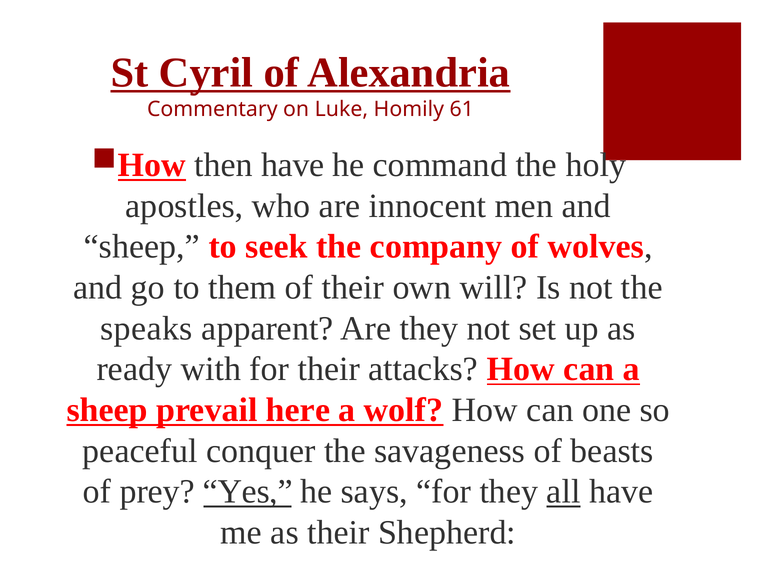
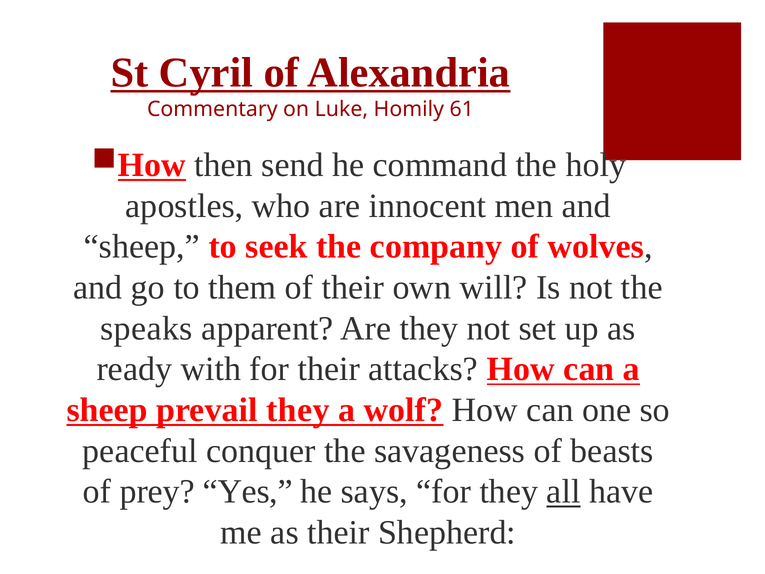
then have: have -> send
prevail here: here -> they
Yes underline: present -> none
